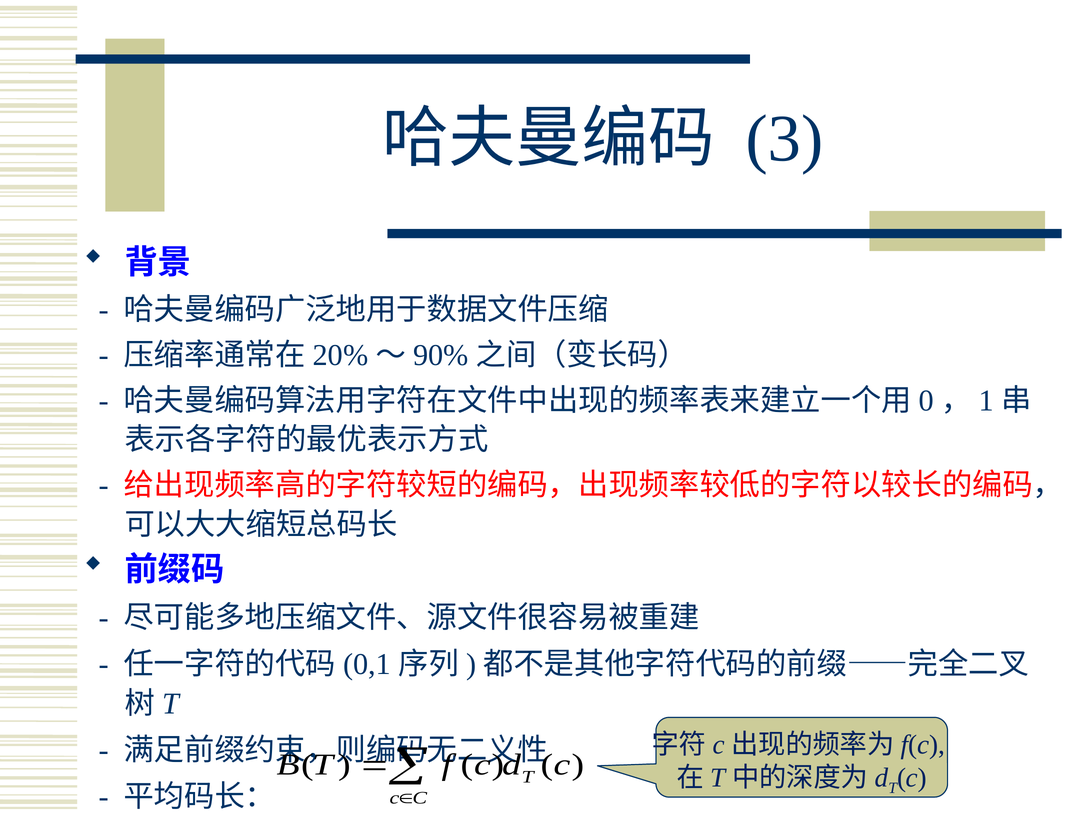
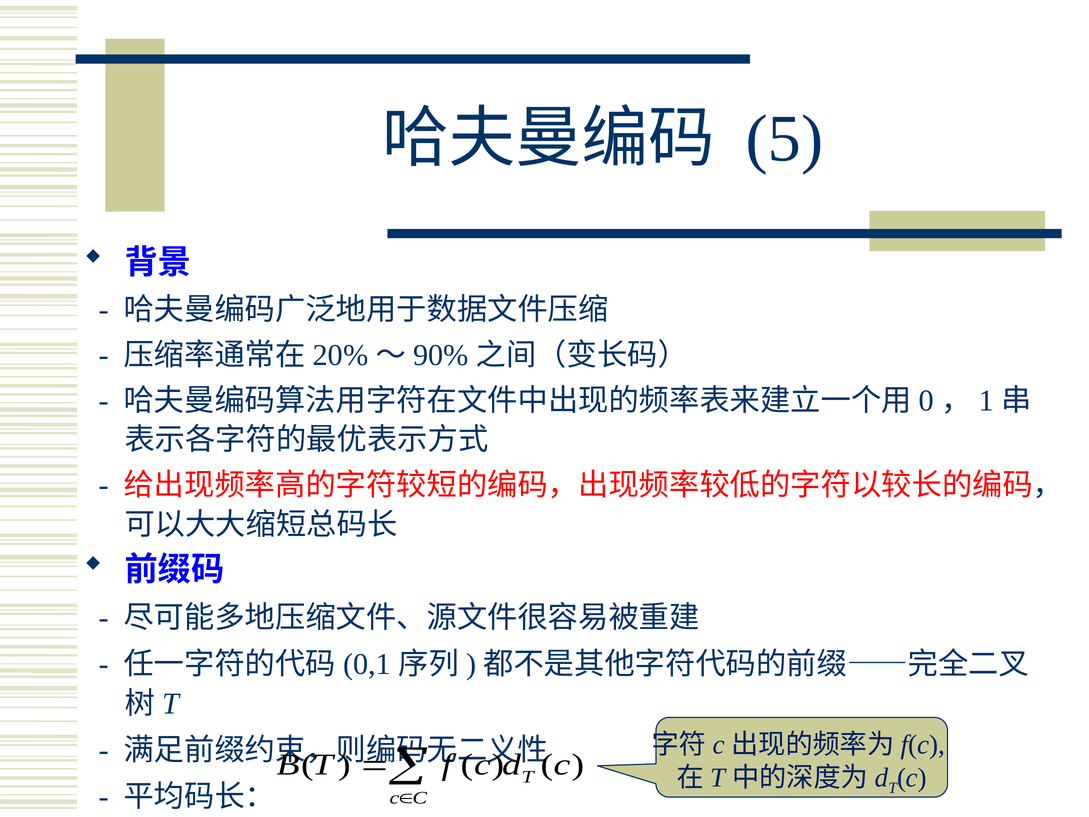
3: 3 -> 5
